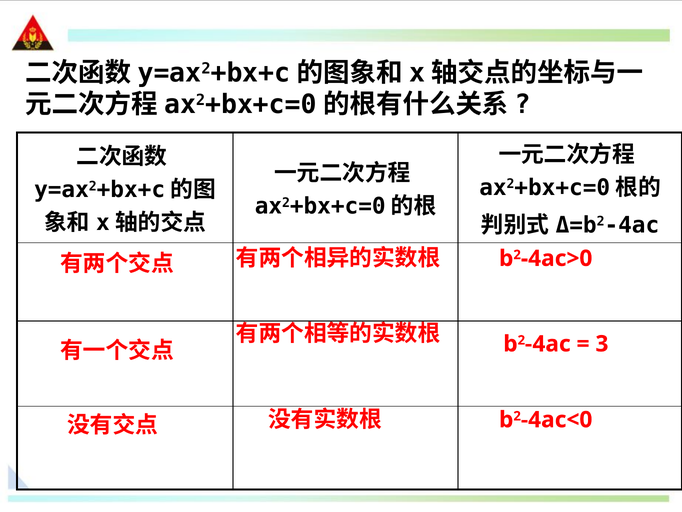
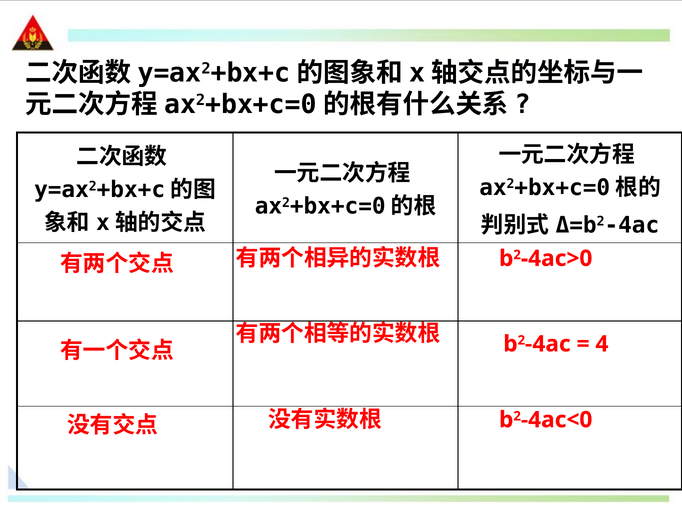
3: 3 -> 4
